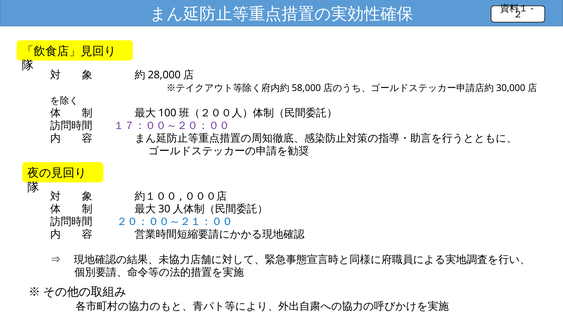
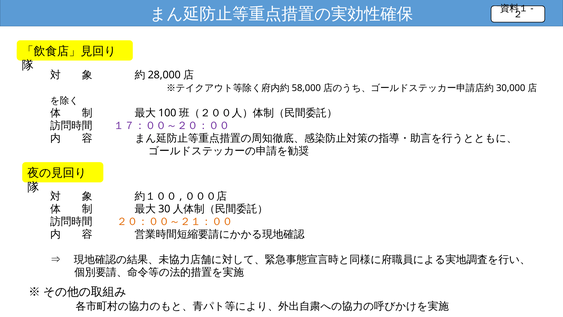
２０：００～２１：００ colour: blue -> orange
